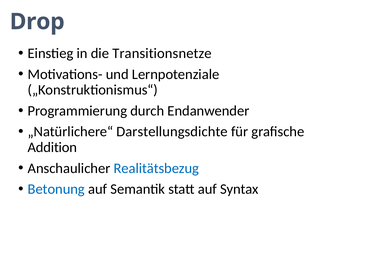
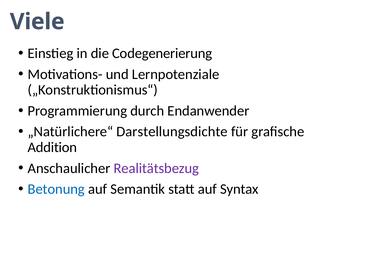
Drop: Drop -> Viele
Transitionsnetze: Transitionsnetze -> Codegenerierung
Realitätsbezug colour: blue -> purple
